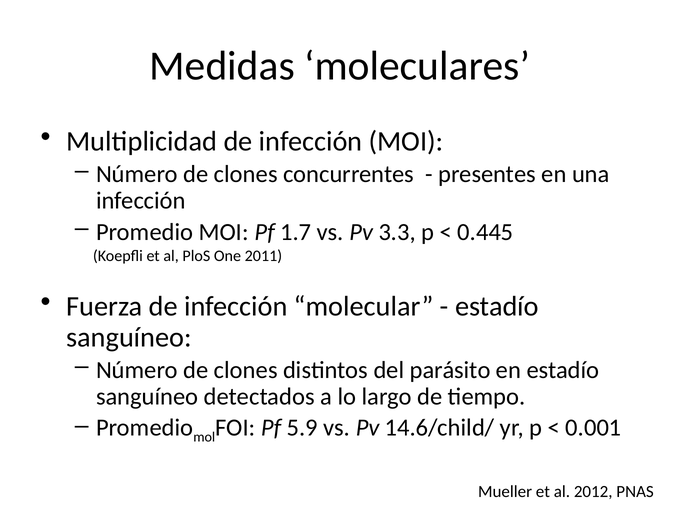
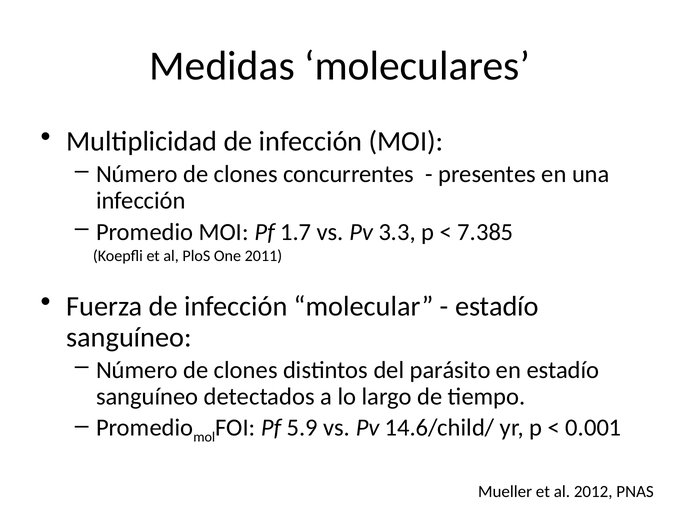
0.445: 0.445 -> 7.385
